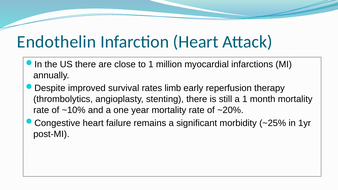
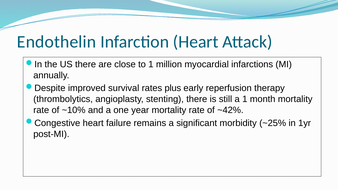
limb: limb -> plus
~20%: ~20% -> ~42%
